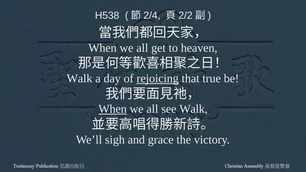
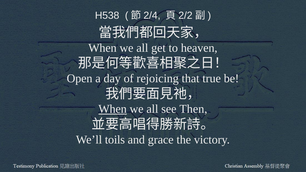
Walk at (80, 78): Walk -> Open
rejoicing underline: present -> none
see Walk: Walk -> Then
sigh: sigh -> toils
